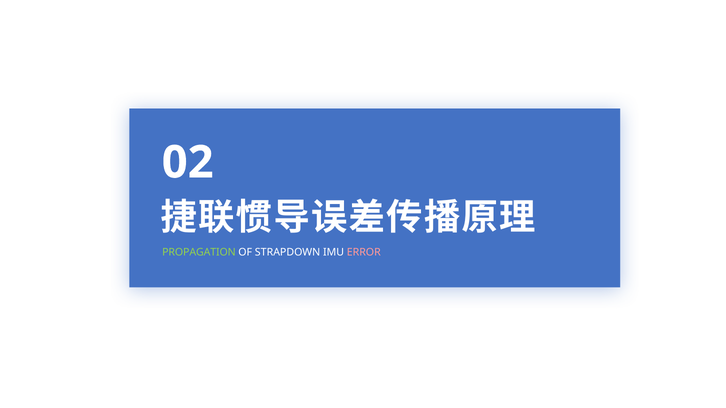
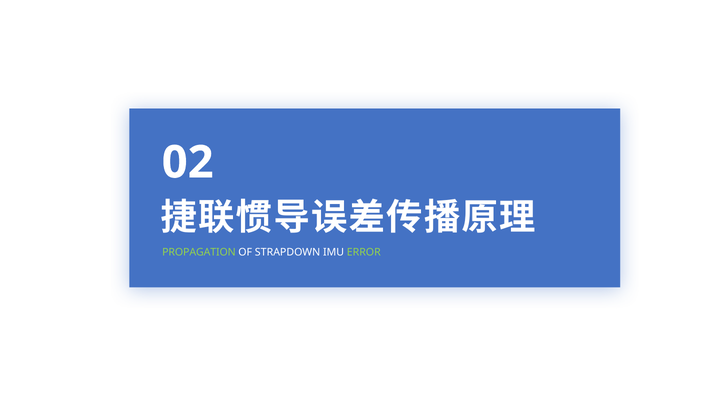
ERROR colour: pink -> light green
